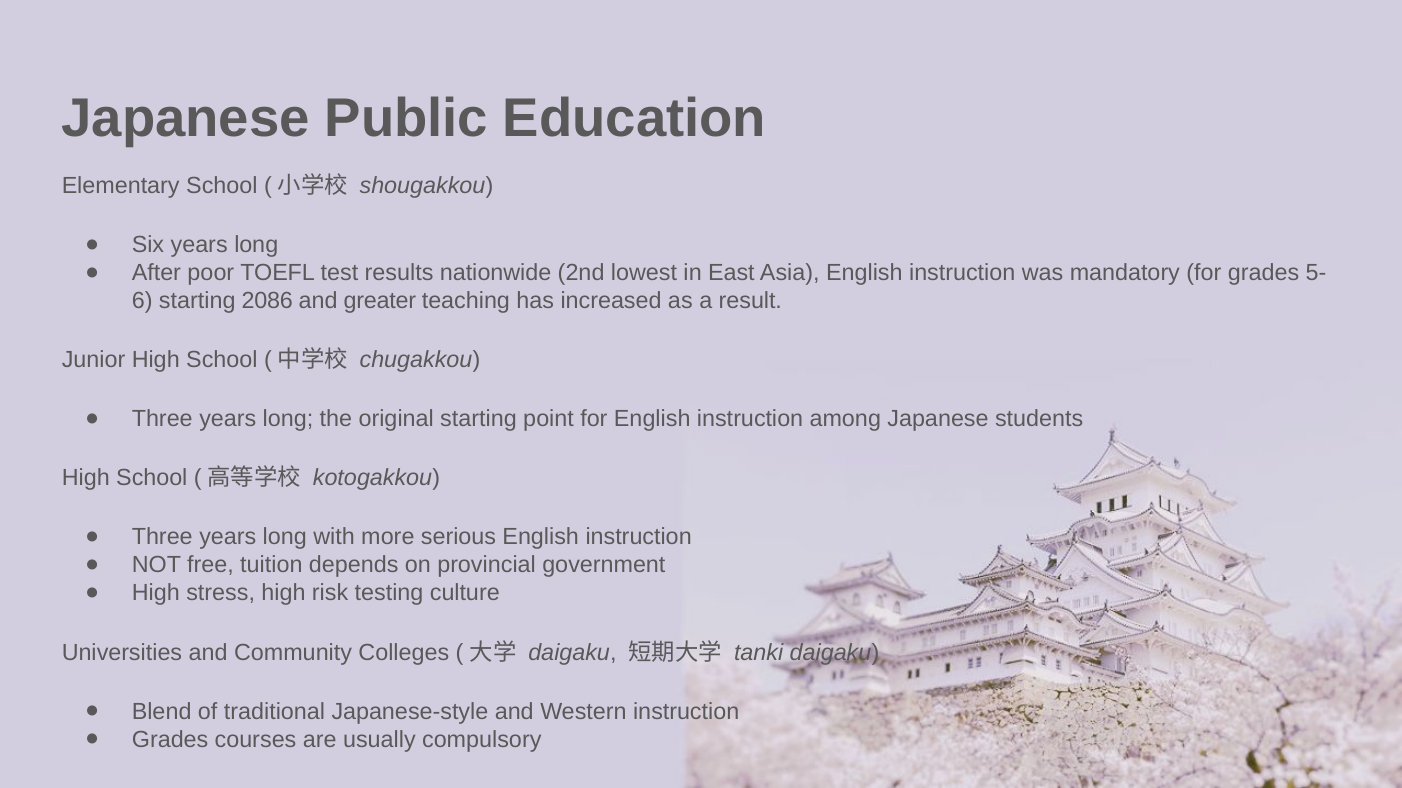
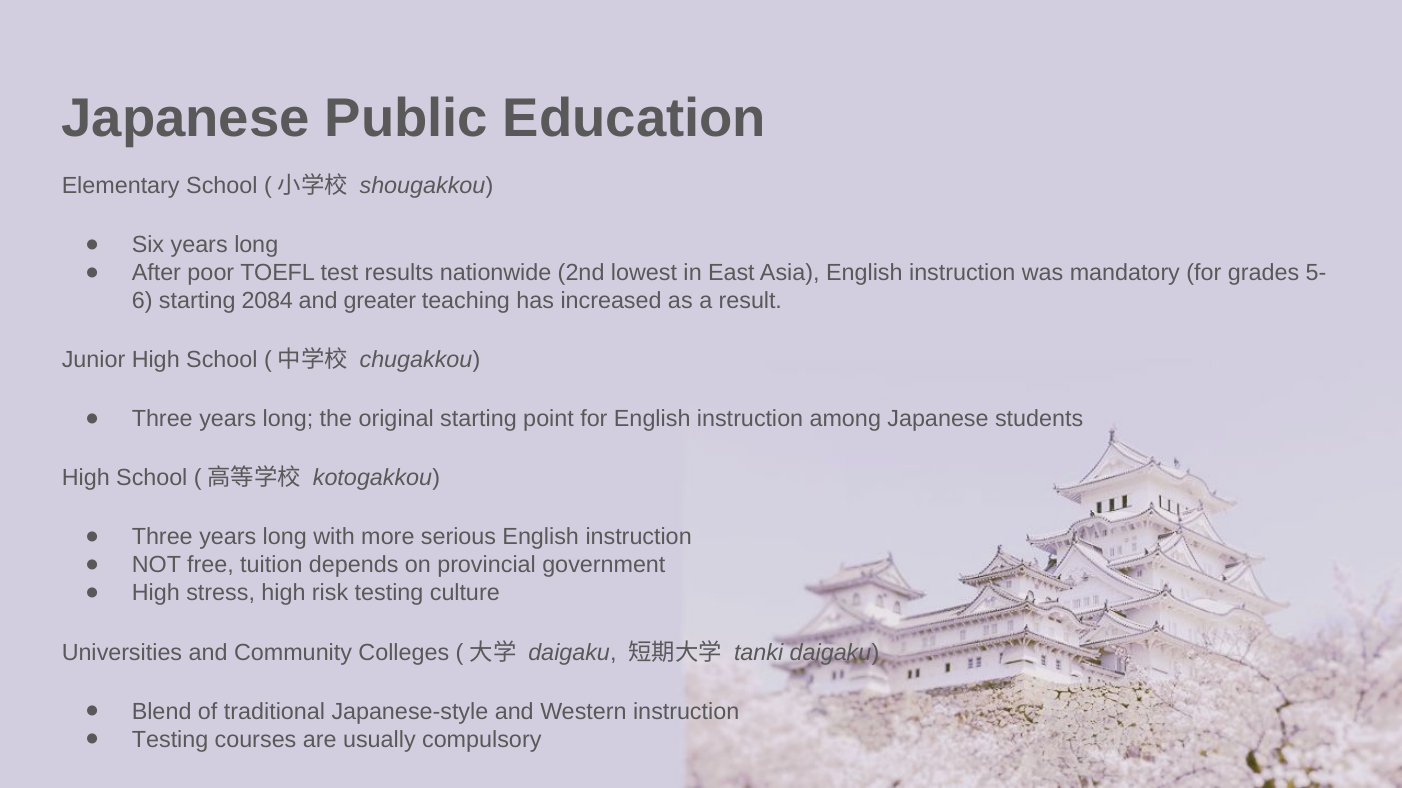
2086: 2086 -> 2084
Grades at (170, 740): Grades -> Testing
